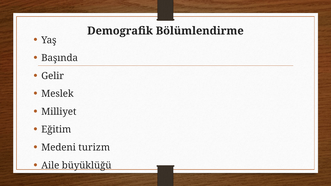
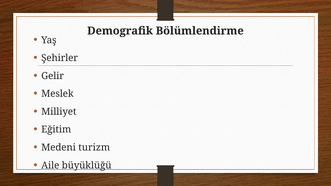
Başında: Başında -> Şehirler
